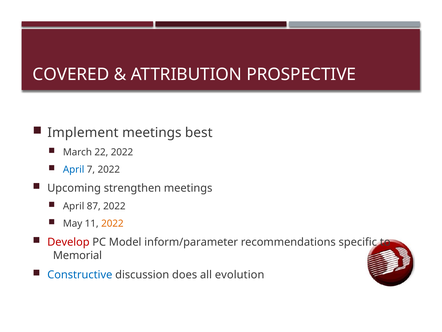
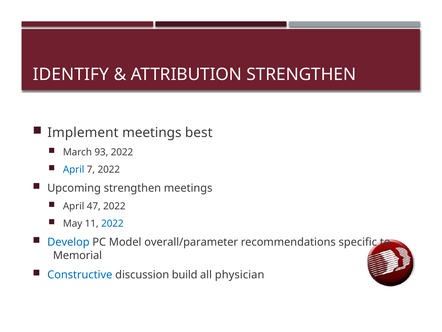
COVERED: COVERED -> IDENTIFY
ATTRIBUTION PROSPECTIVE: PROSPECTIVE -> STRENGTHEN
22: 22 -> 93
87: 87 -> 47
2022 at (112, 223) colour: orange -> blue
Develop colour: red -> blue
inform/parameter: inform/parameter -> overall/parameter
does: does -> build
evolution: evolution -> physician
